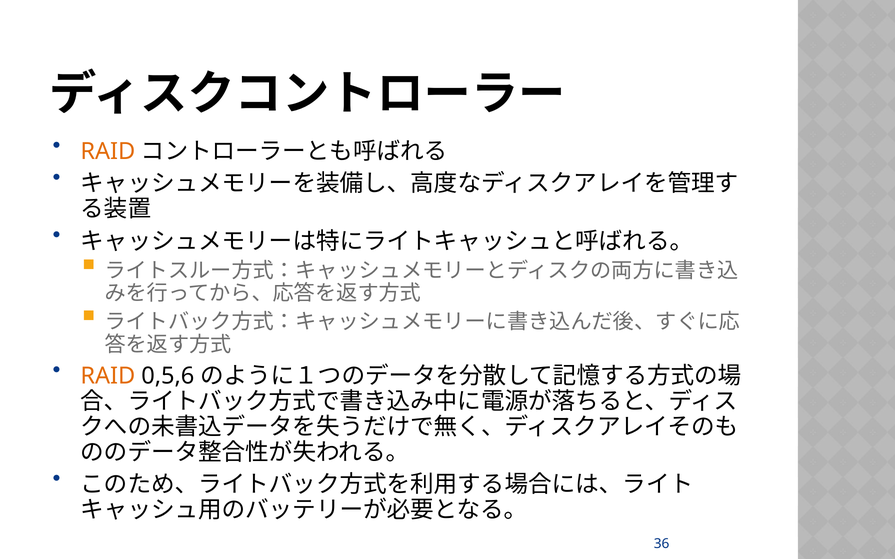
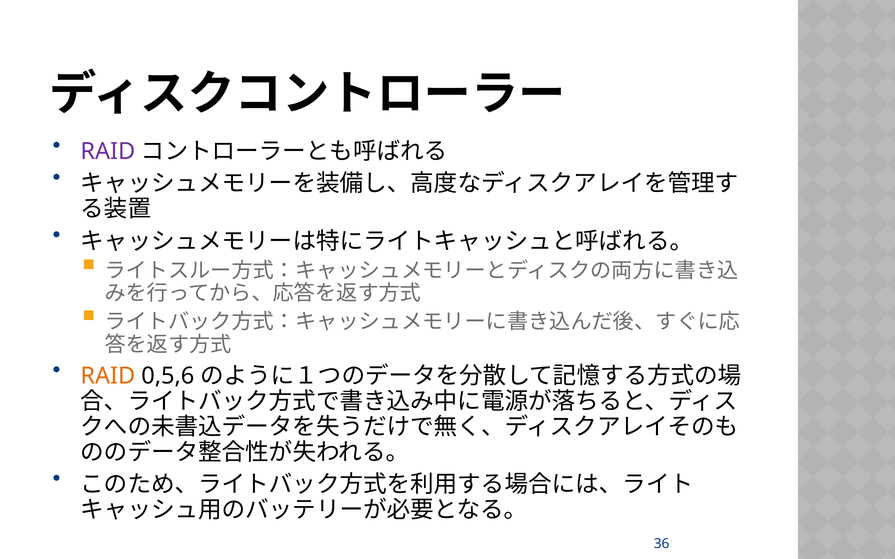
RAID at (108, 152) colour: orange -> purple
